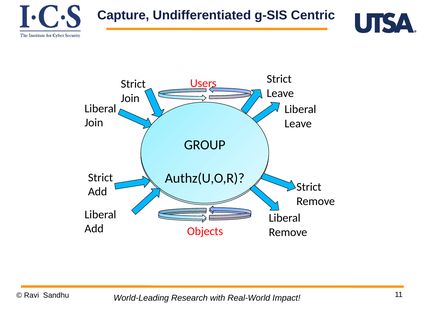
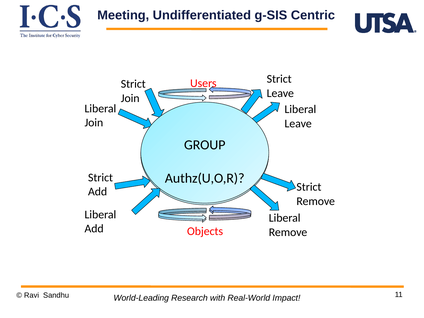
Capture: Capture -> Meeting
